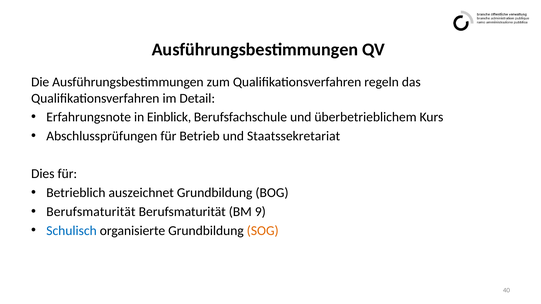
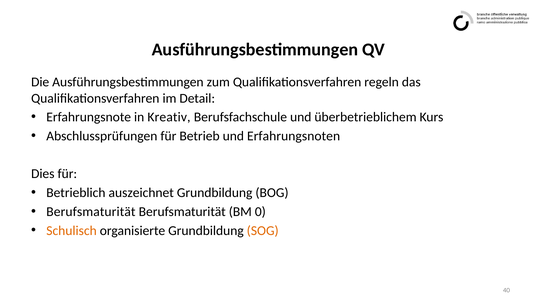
Einblick: Einblick -> Kreativ
Staatssekretariat: Staatssekretariat -> Erfahrungsnoten
9: 9 -> 0
Schulisch colour: blue -> orange
